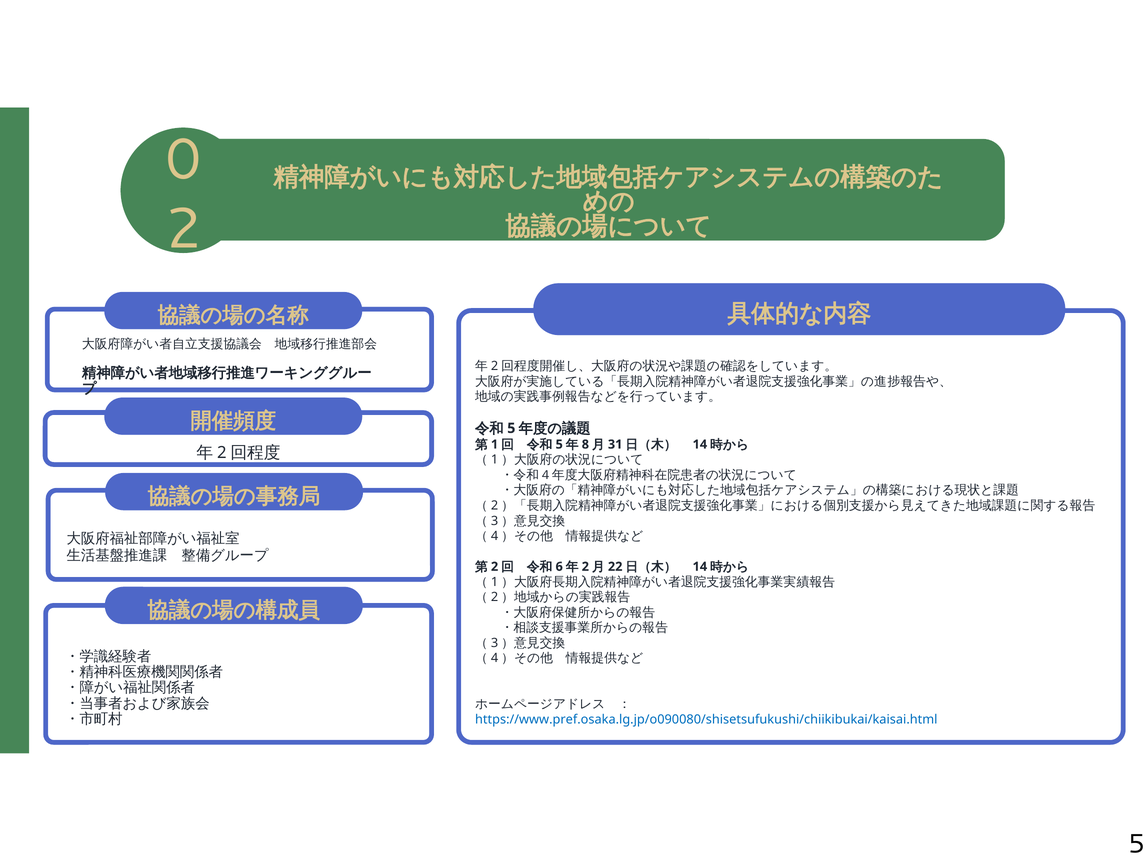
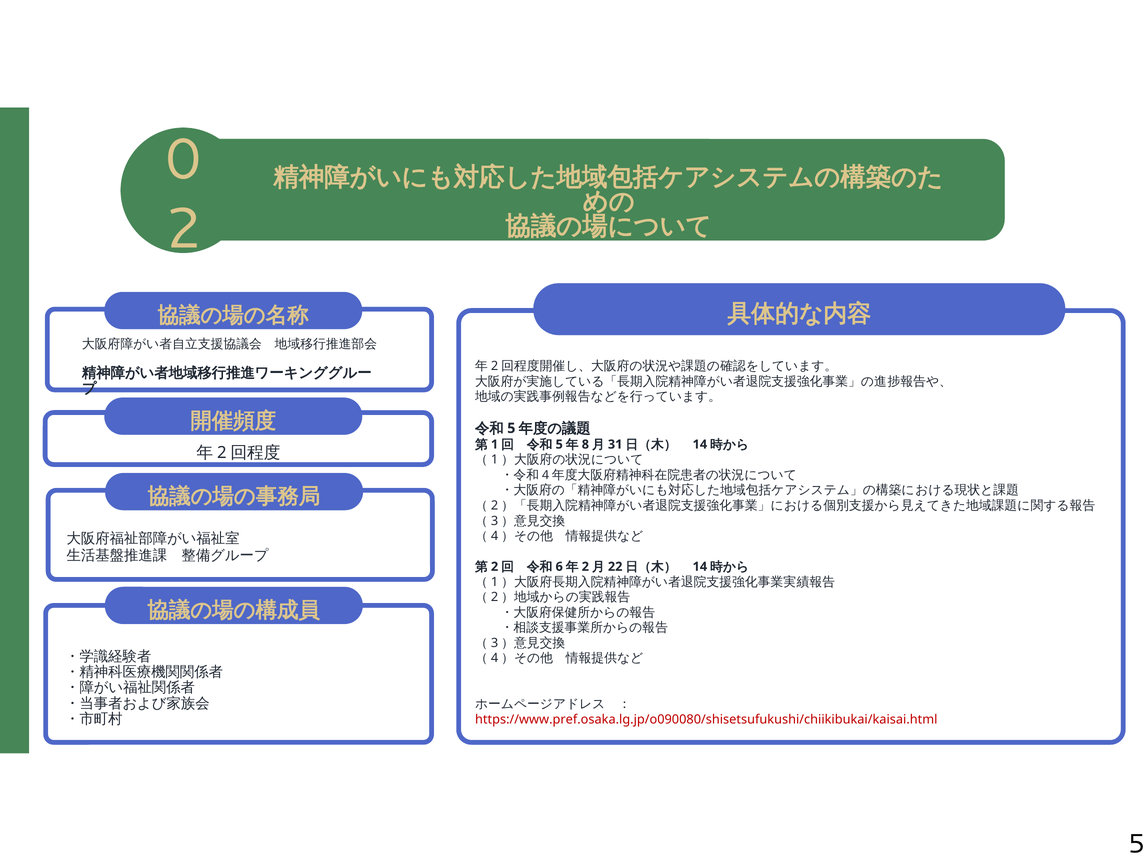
https://www.pref.osaka.lg.jp/o090080/shisetsufukushi/chiikibukai/kaisai.html colour: blue -> red
